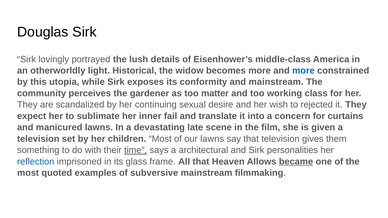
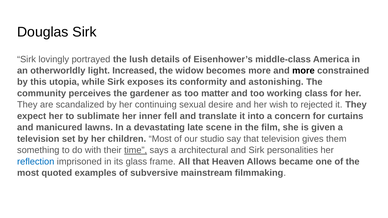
Historical: Historical -> Increased
more at (303, 71) colour: blue -> black
and mainstream: mainstream -> astonishing
fail: fail -> fell
our lawns: lawns -> studio
became underline: present -> none
